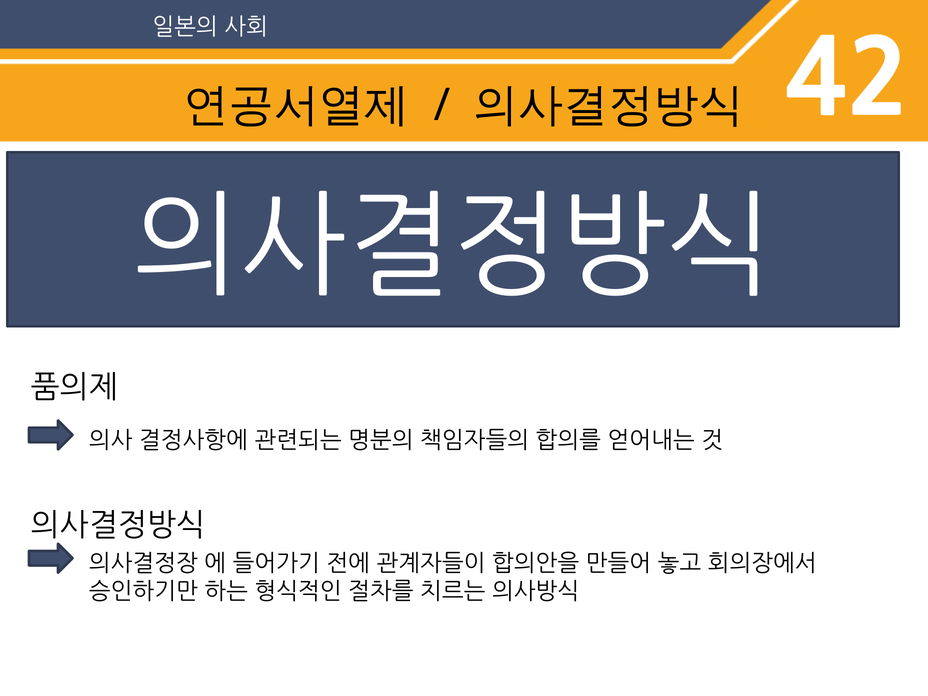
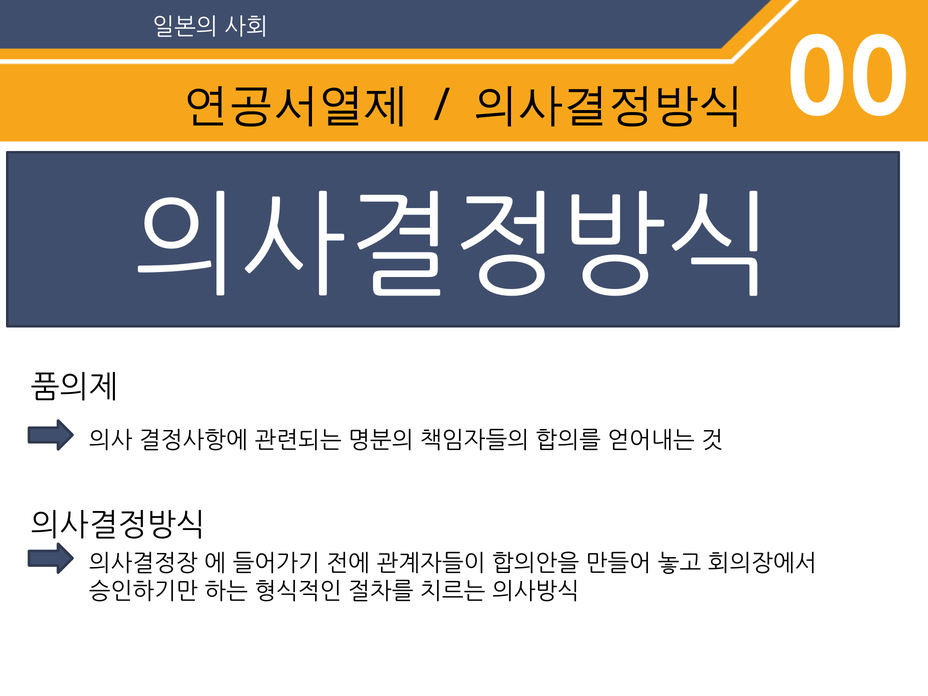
42: 42 -> 00
